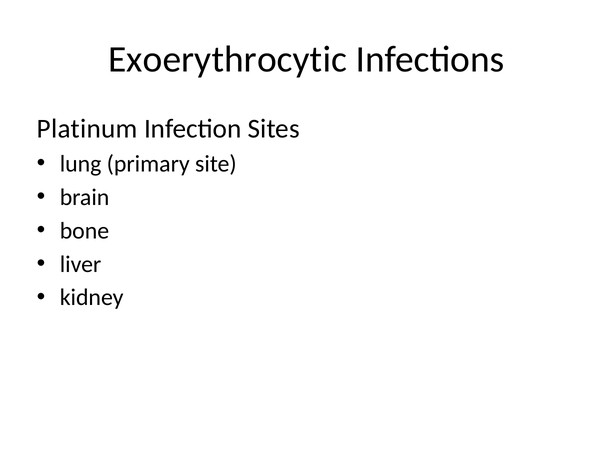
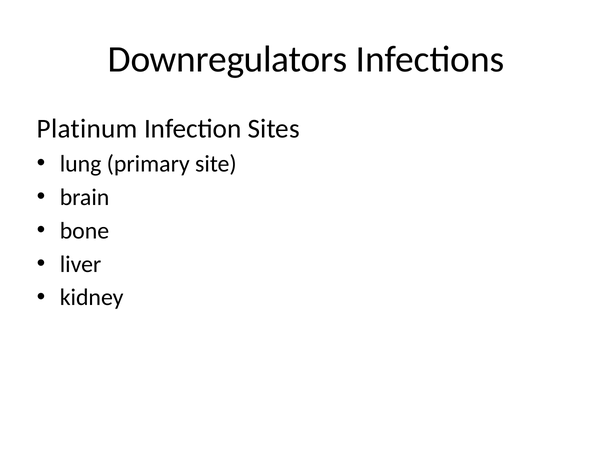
Exoerythrocytic: Exoerythrocytic -> Downregulators
